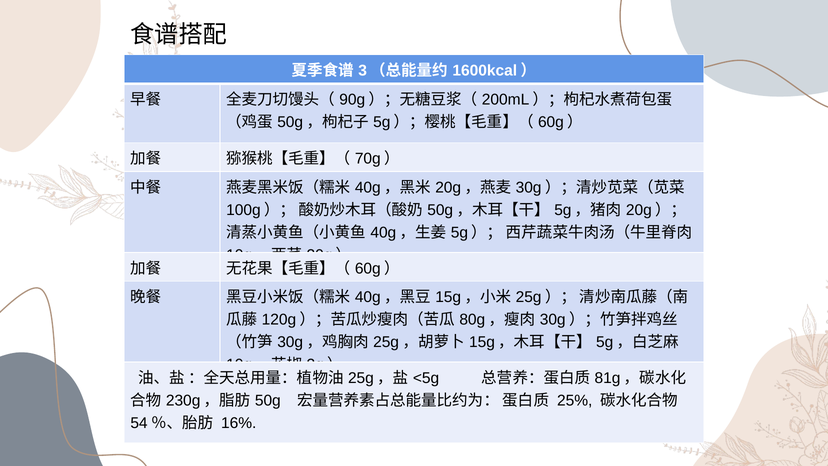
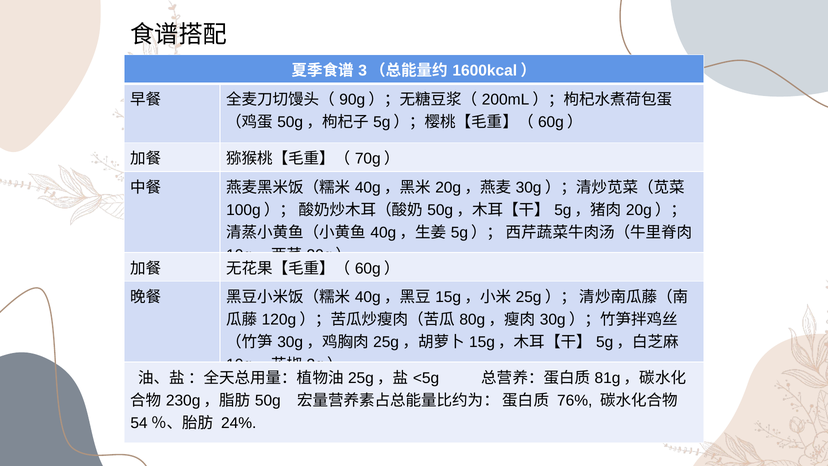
25%: 25% -> 76%
16%: 16% -> 24%
